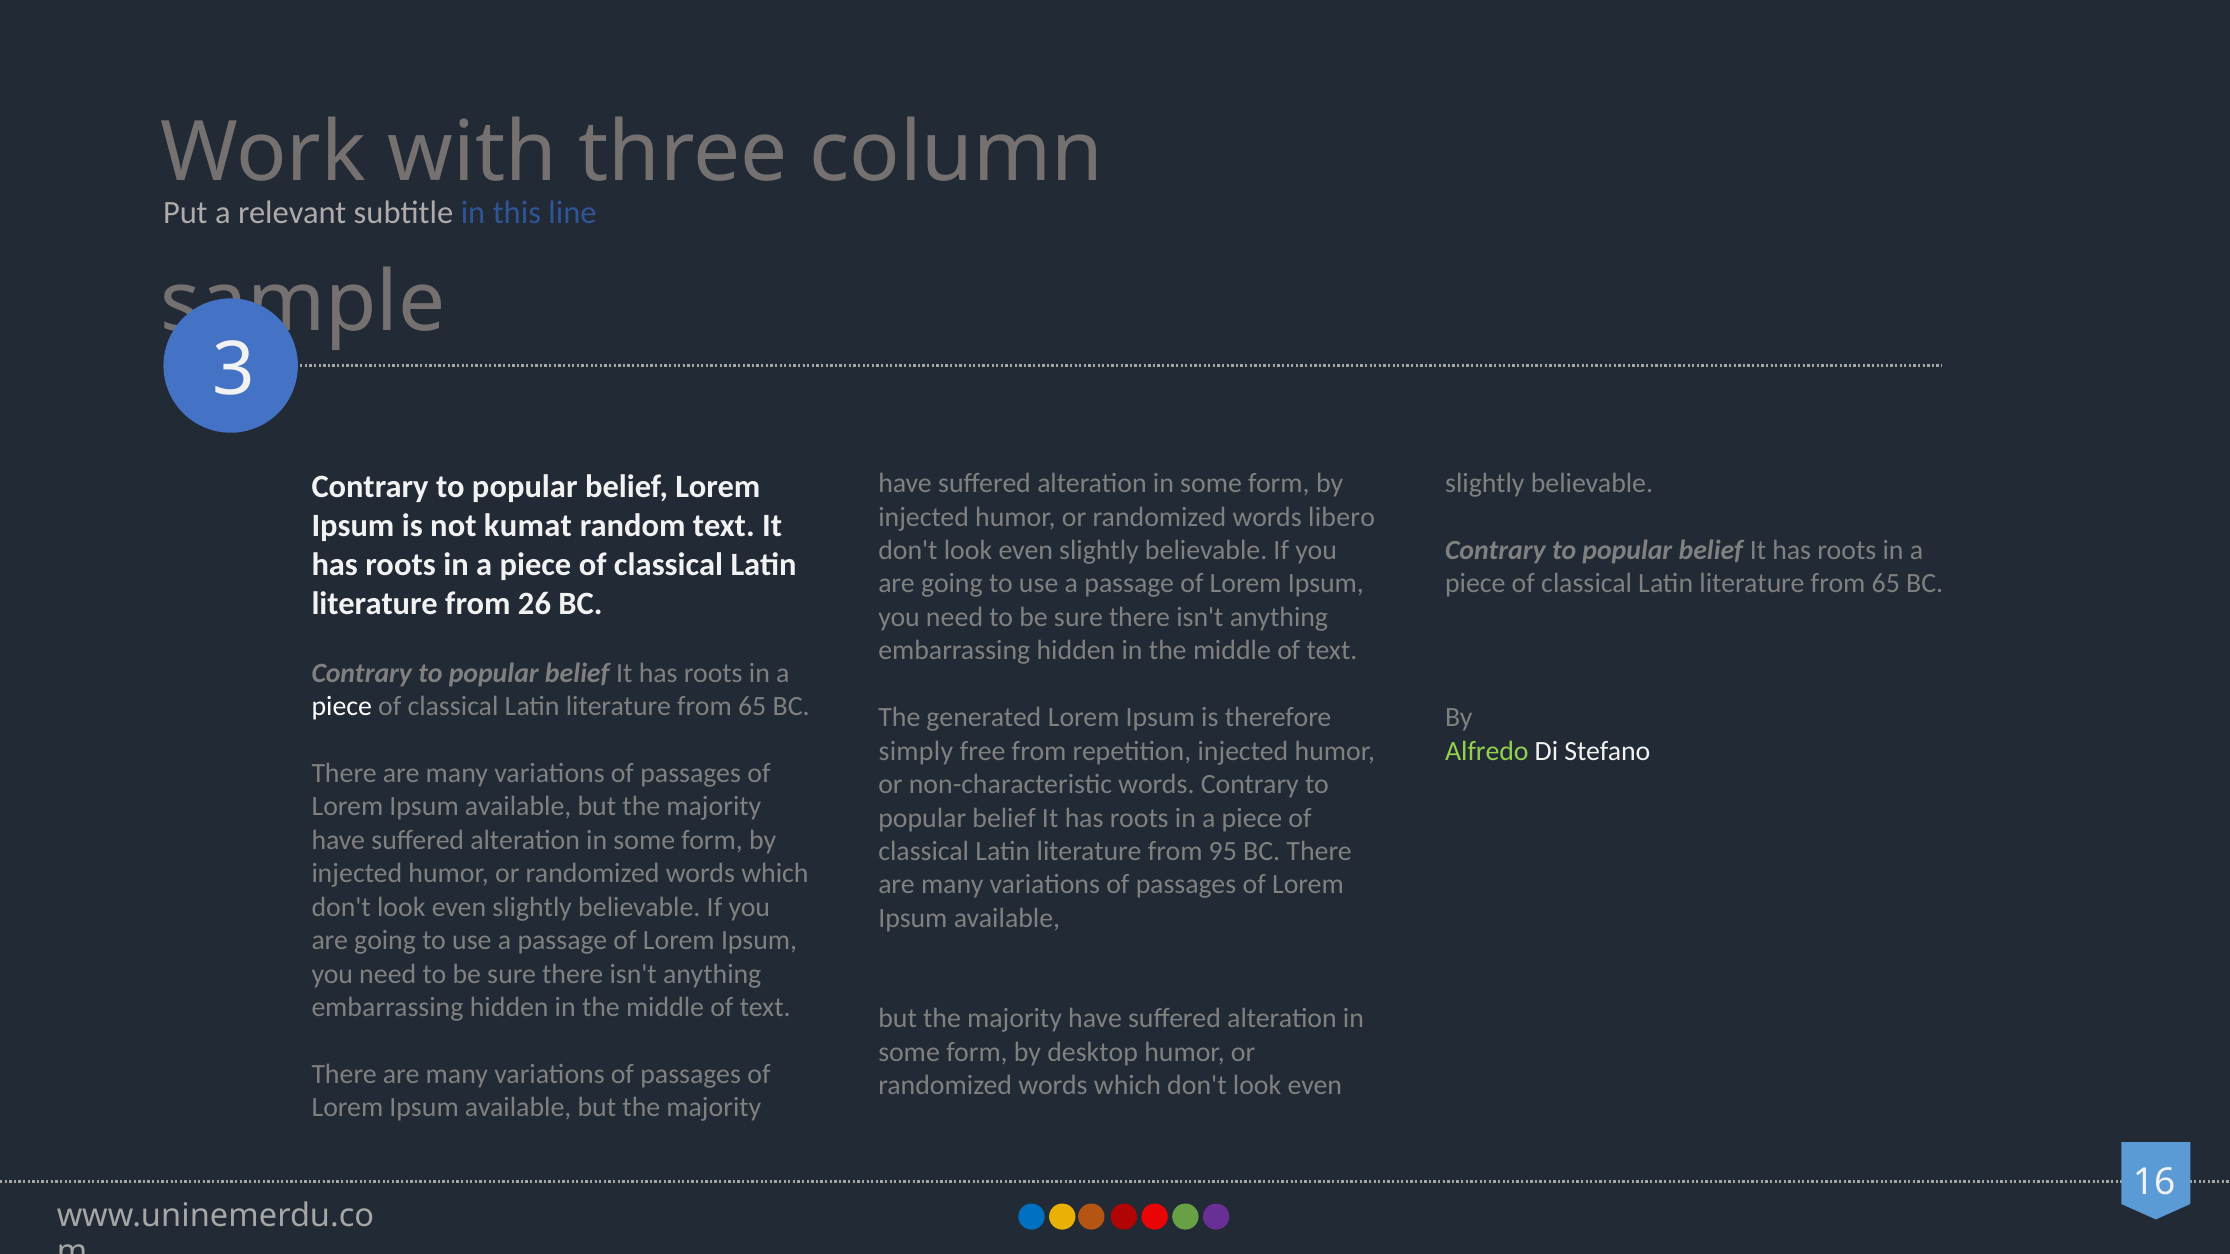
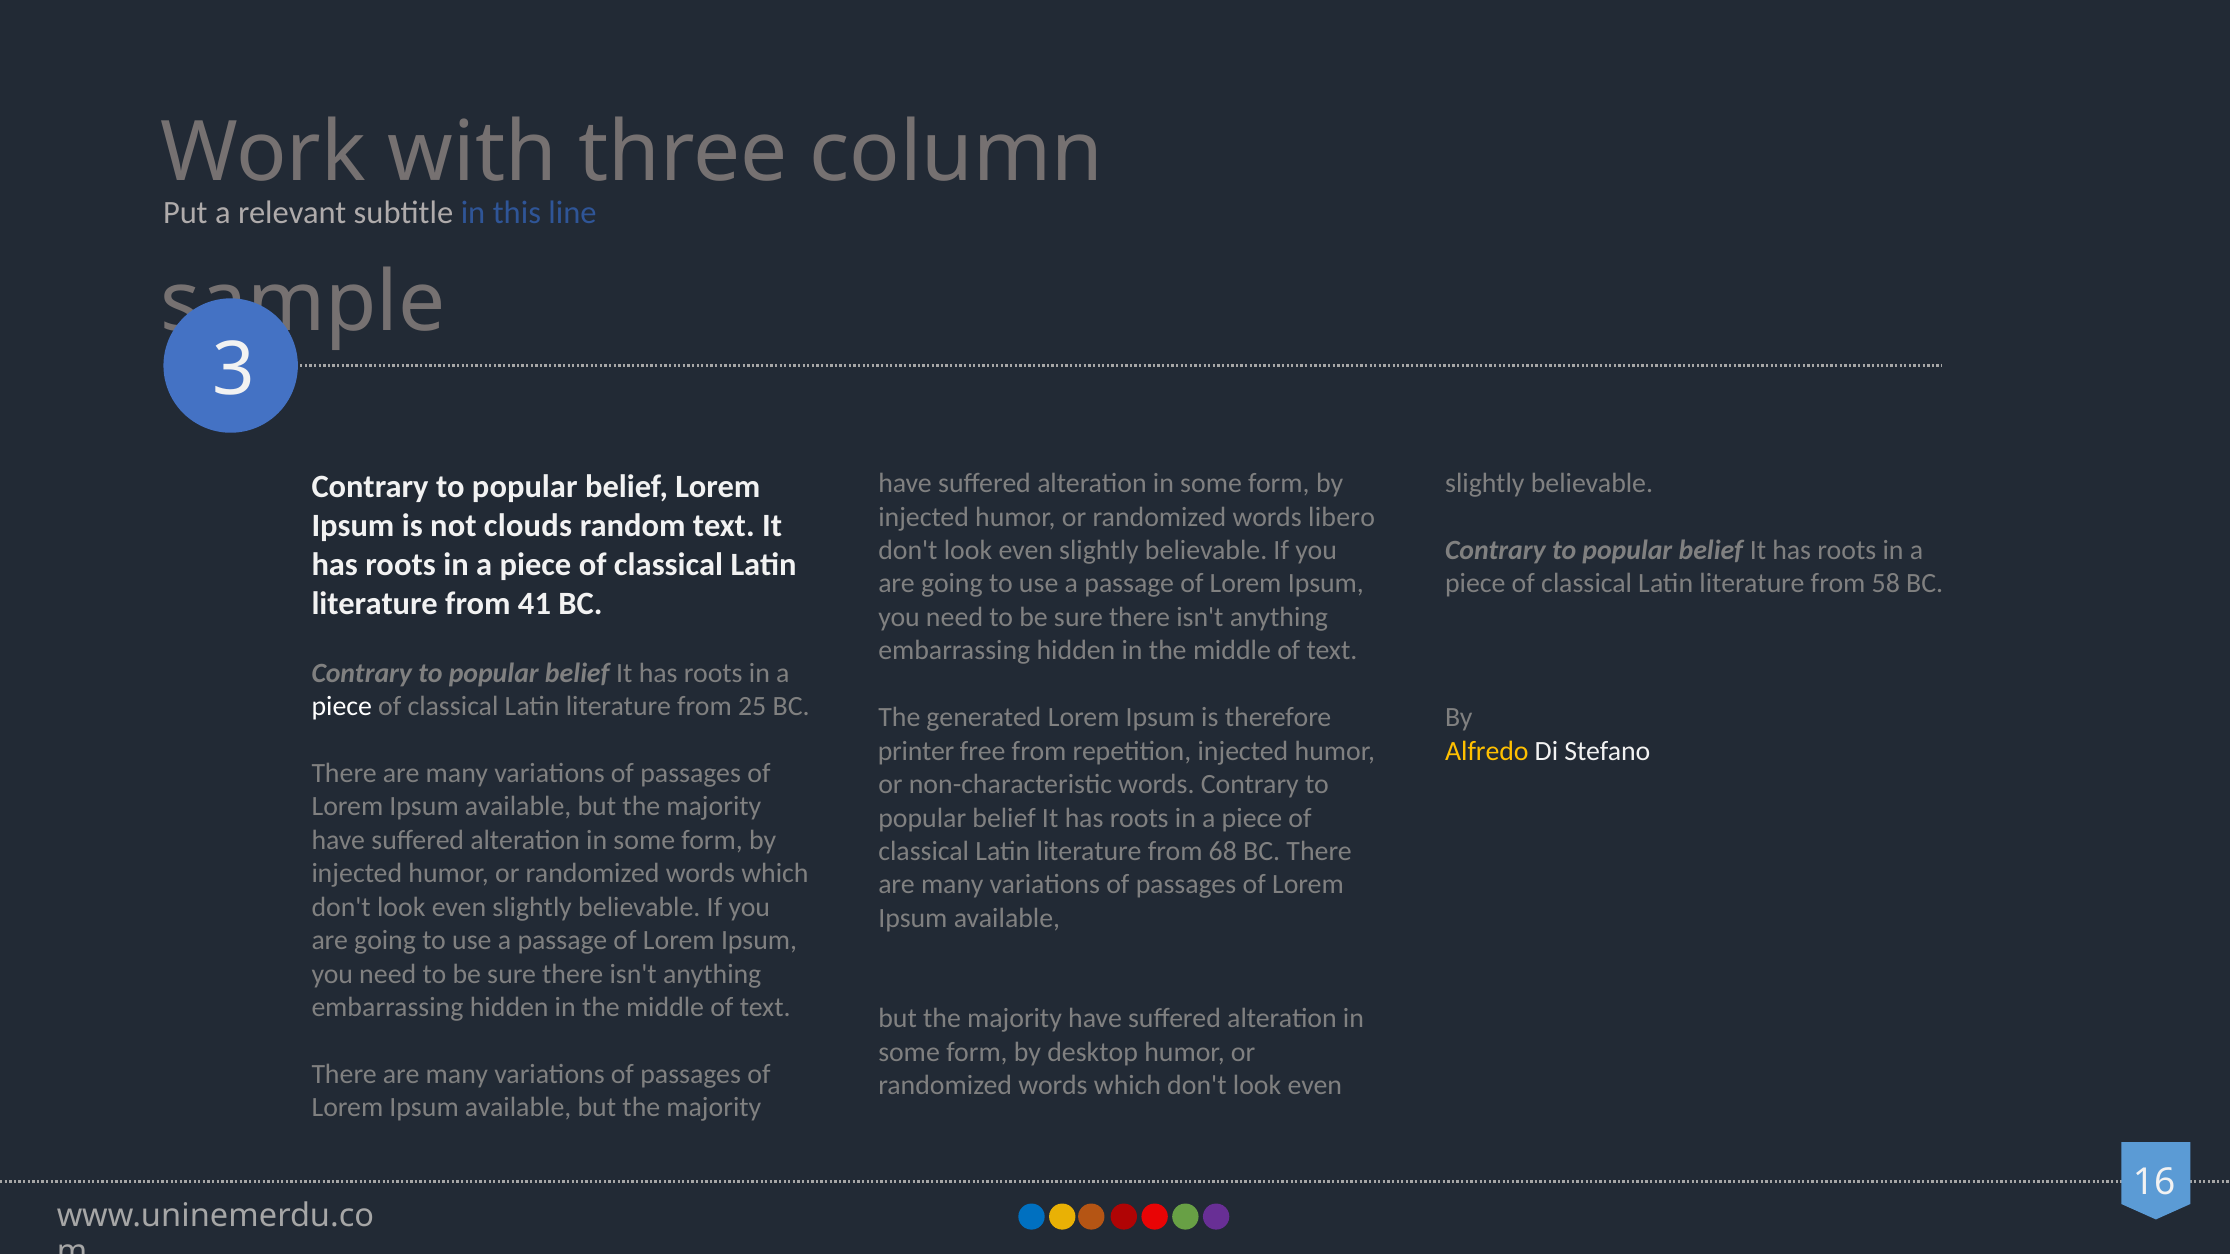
kumat: kumat -> clouds
65 at (1886, 584): 65 -> 58
26: 26 -> 41
65 at (752, 707): 65 -> 25
simply: simply -> printer
Alfredo colour: light green -> yellow
95: 95 -> 68
